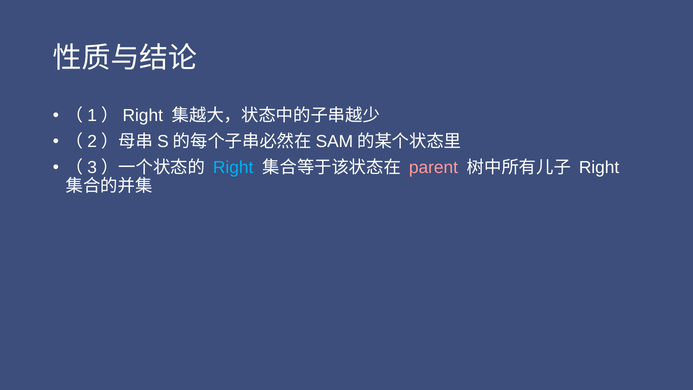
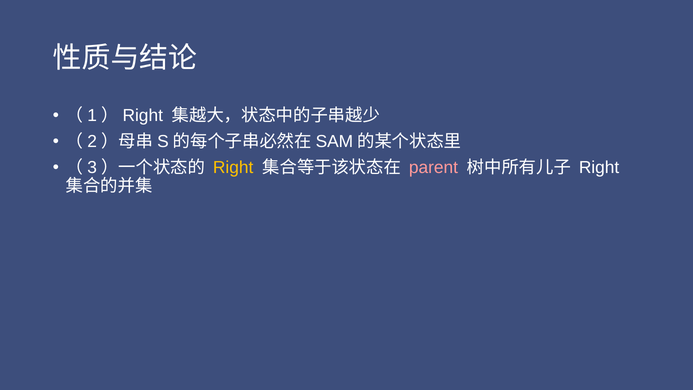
Right at (233, 167) colour: light blue -> yellow
